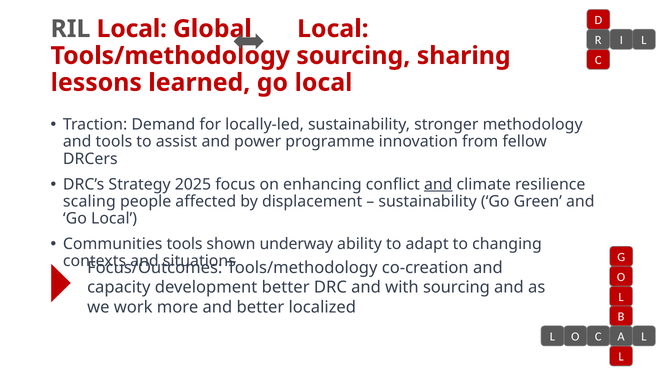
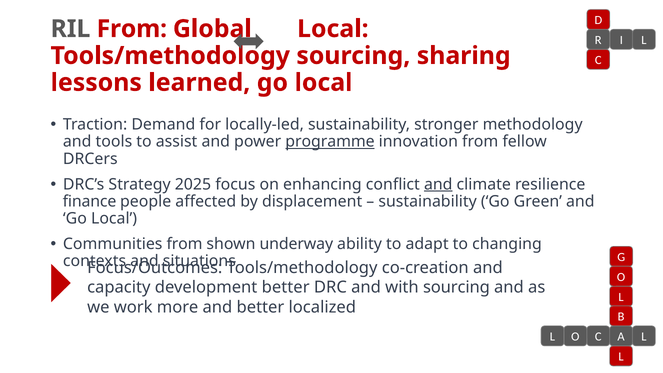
RIL Local: Local -> From
programme underline: none -> present
scaling: scaling -> finance
Communities tools: tools -> from
